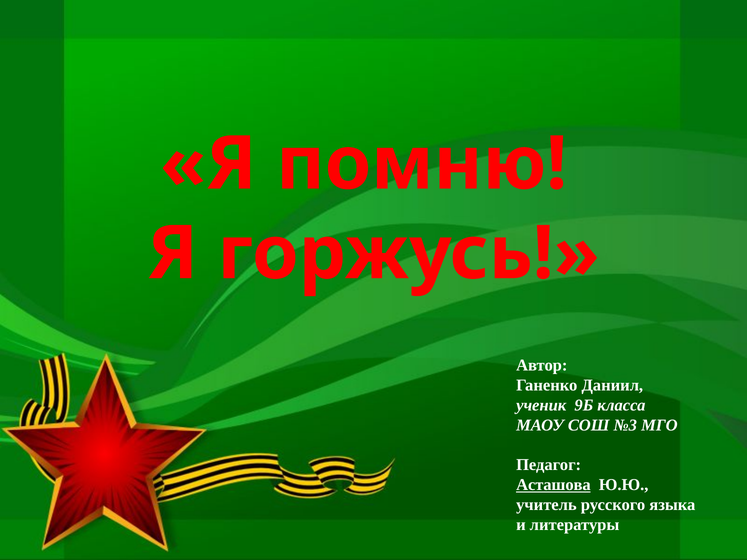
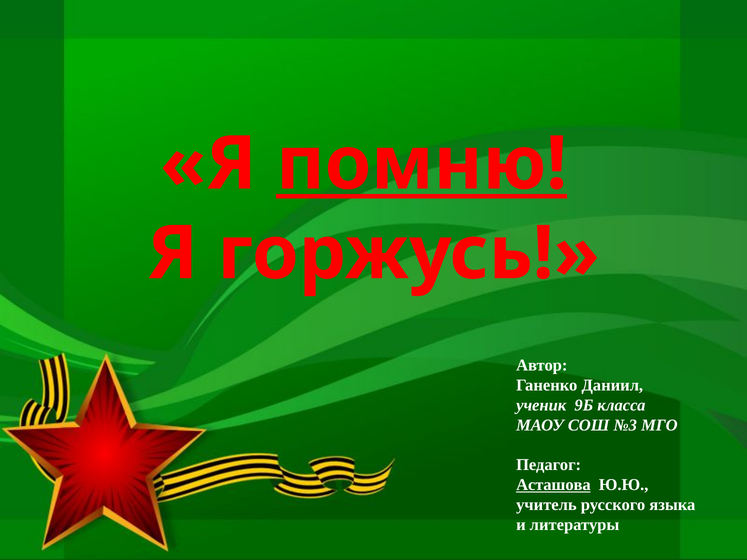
помню underline: none -> present
